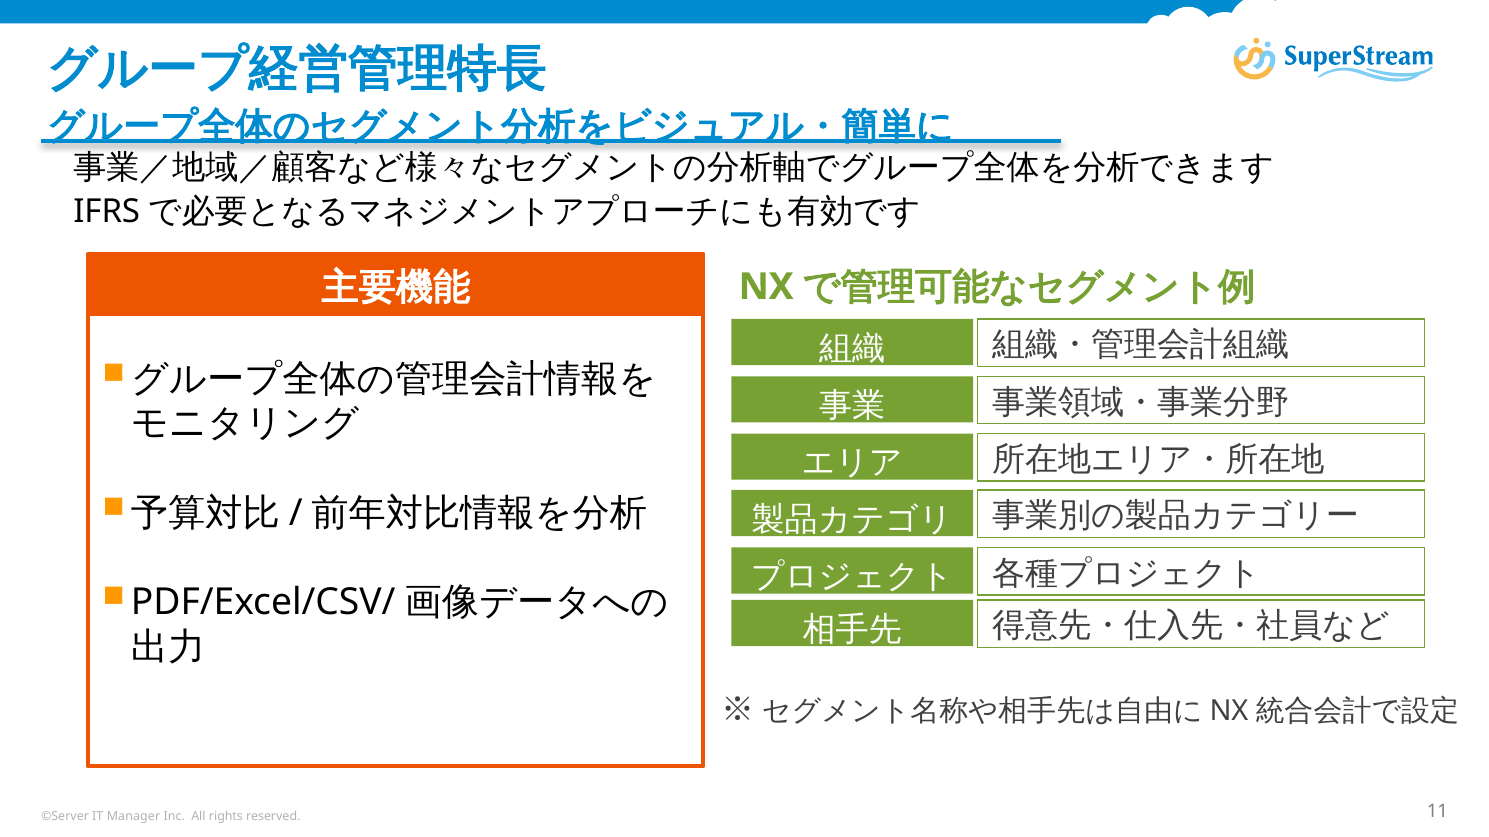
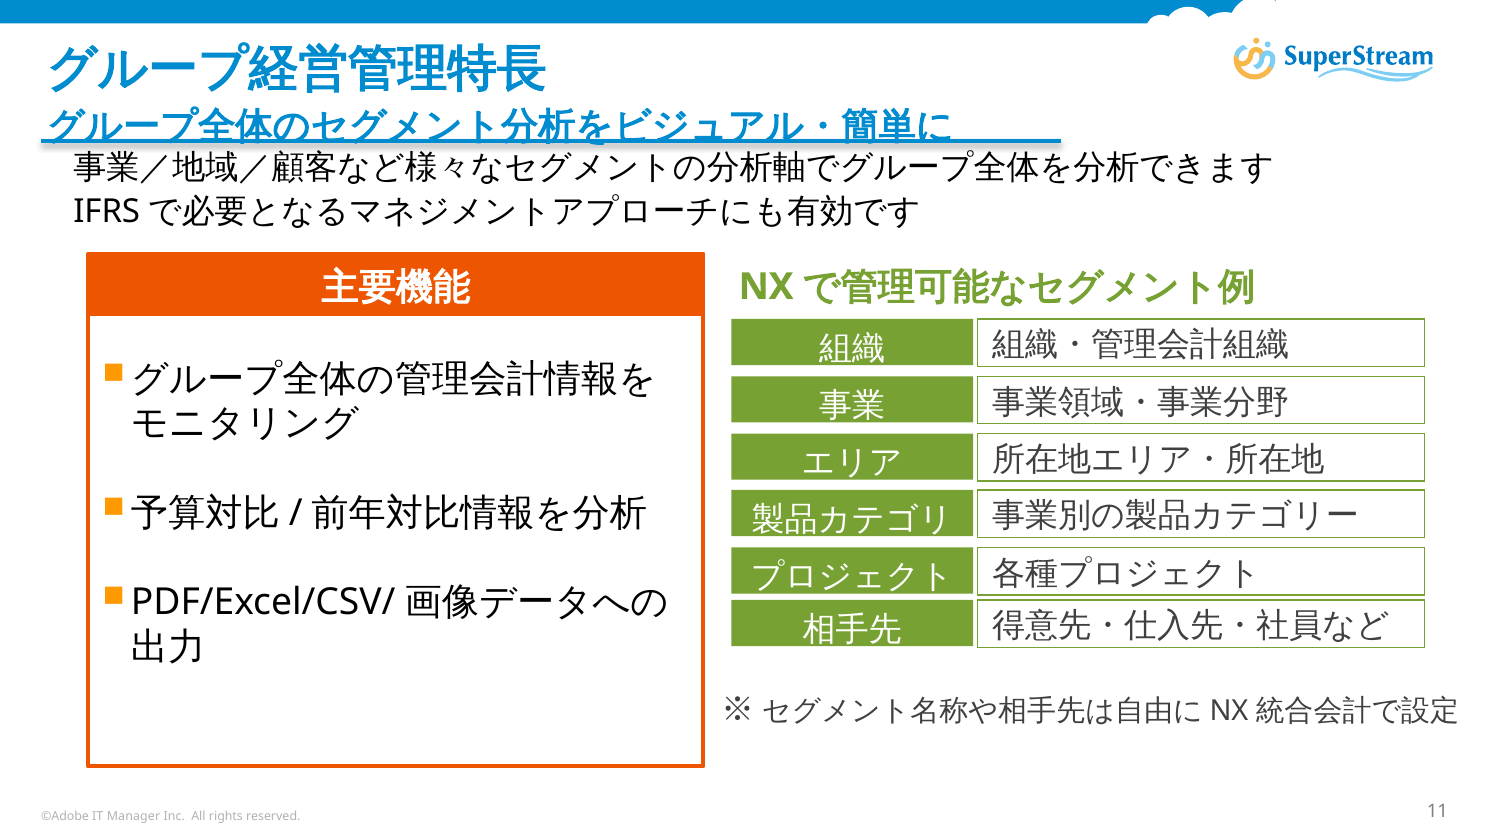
©Server: ©Server -> ©Adobe
